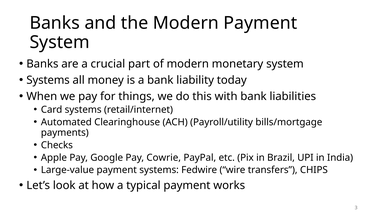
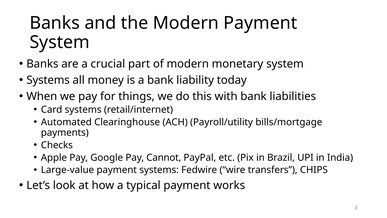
Cowrie: Cowrie -> Cannot
